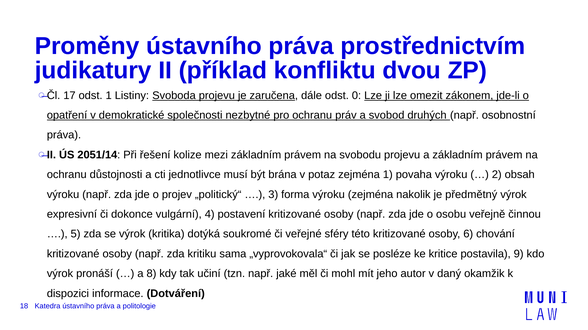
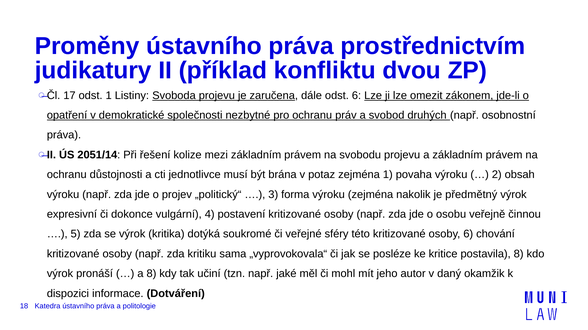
odst 0: 0 -> 6
postavila 9: 9 -> 8
